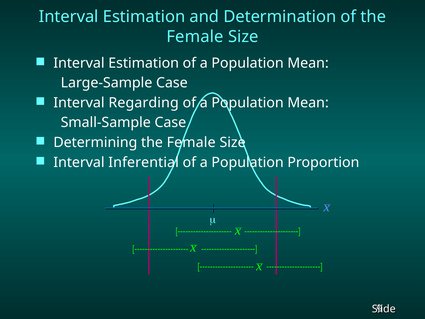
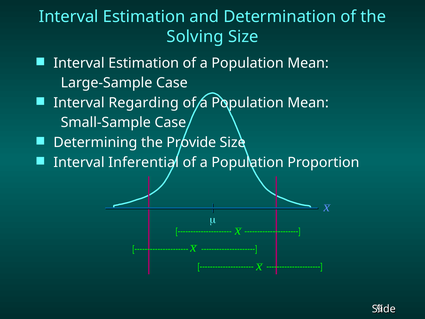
Female at (195, 37): Female -> Solving
Determining the Female: Female -> Provide
